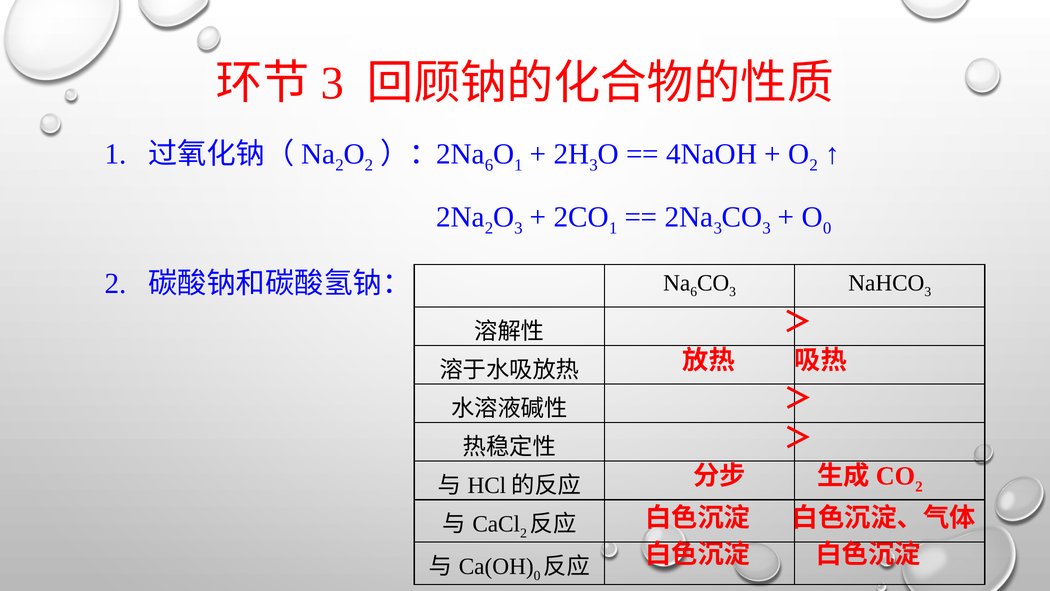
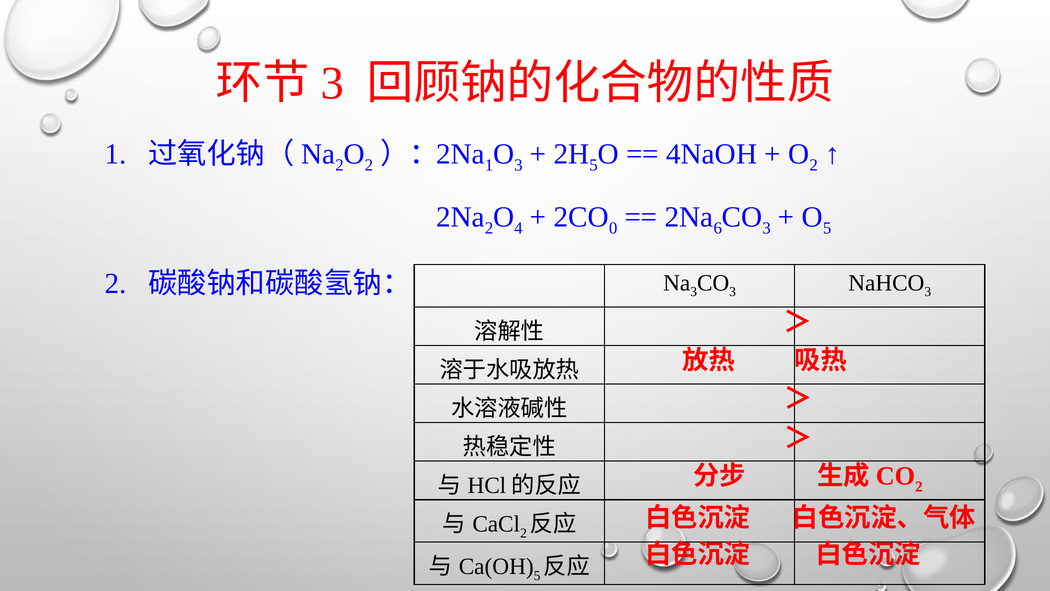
6 at (489, 165): 6 -> 1
1 at (518, 165): 1 -> 3
3 at (594, 165): 3 -> 5
3 at (518, 228): 3 -> 4
1 at (613, 228): 1 -> 0
3 at (718, 228): 3 -> 6
0 at (827, 228): 0 -> 5
6 at (694, 292): 6 -> 3
0 at (537, 575): 0 -> 5
